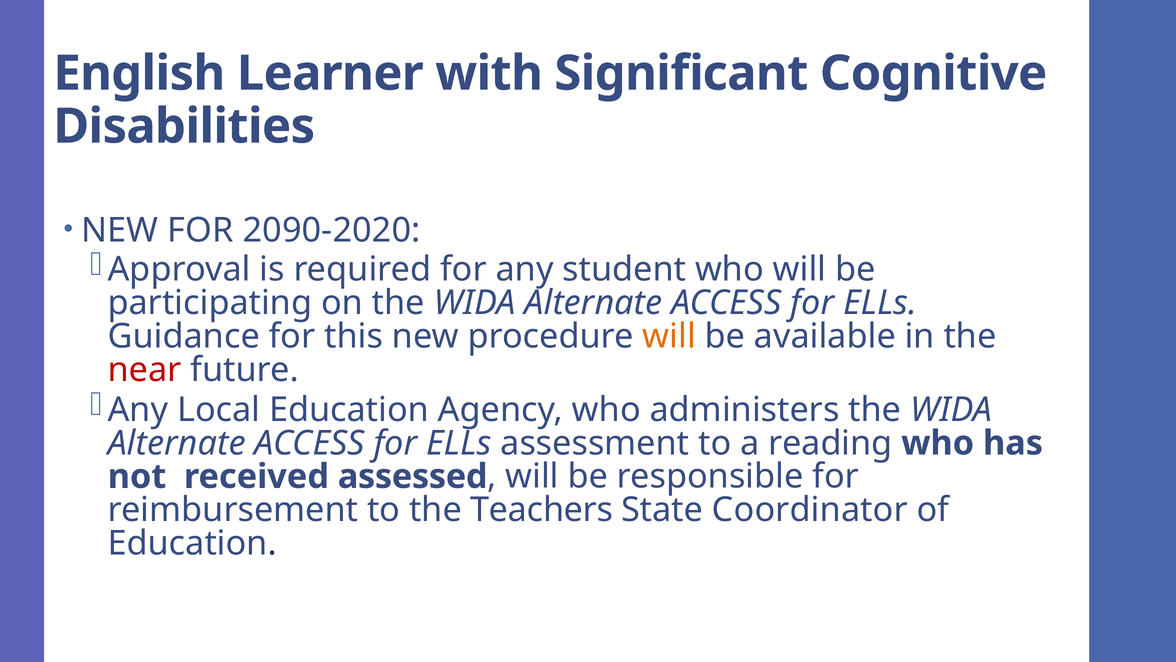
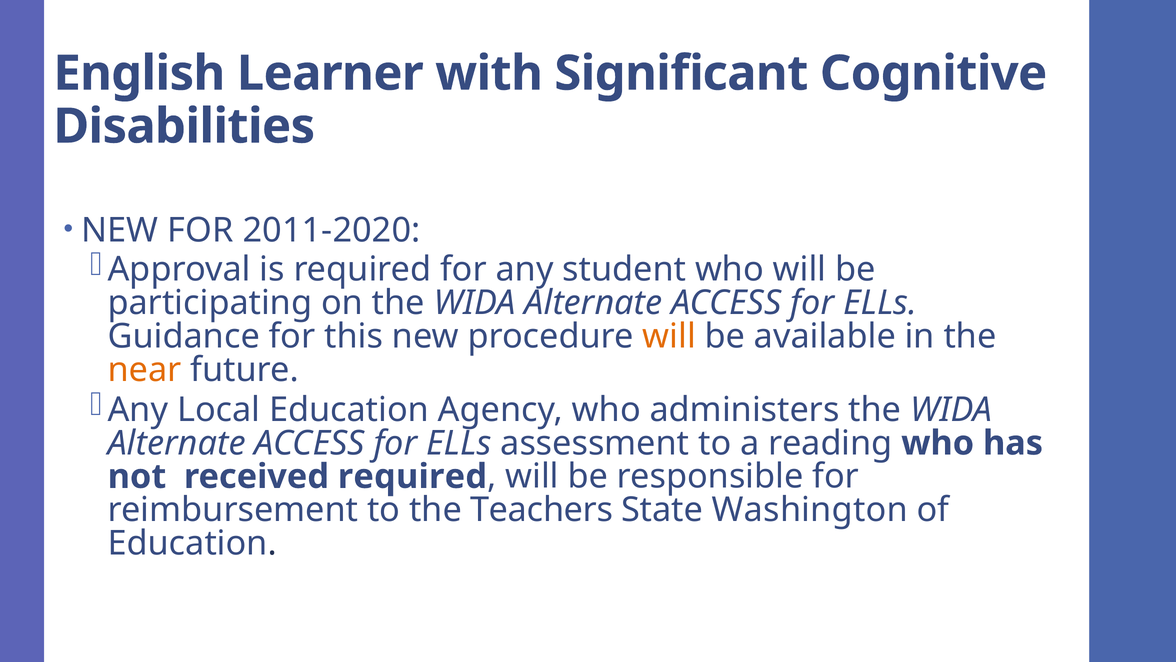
2090-2020: 2090-2020 -> 2011-2020
near colour: red -> orange
received assessed: assessed -> required
Coordinator: Coordinator -> Washington
